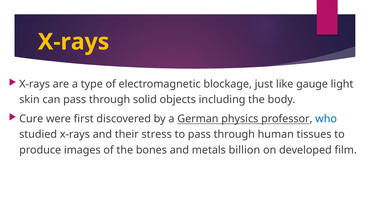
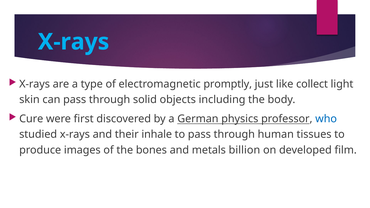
X-rays at (74, 42) colour: yellow -> light blue
blockage: blockage -> promptly
gauge: gauge -> collect
stress: stress -> inhale
